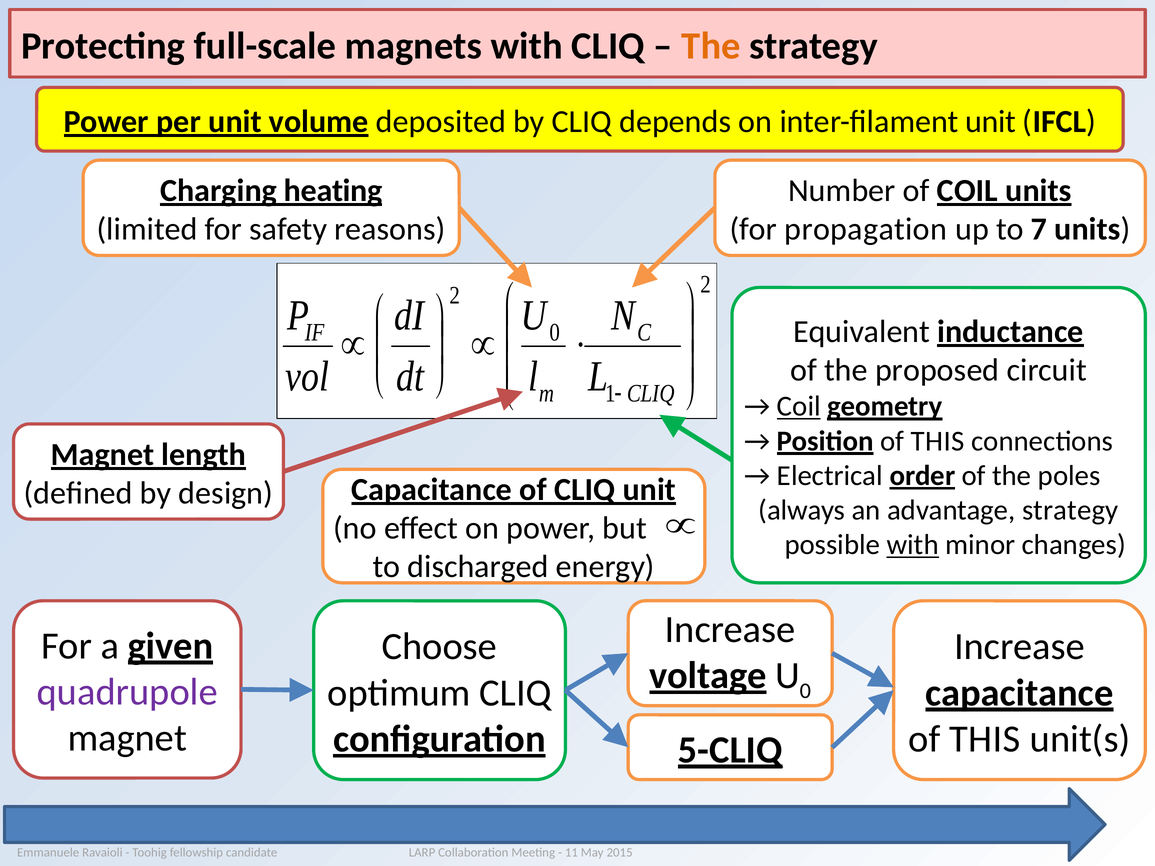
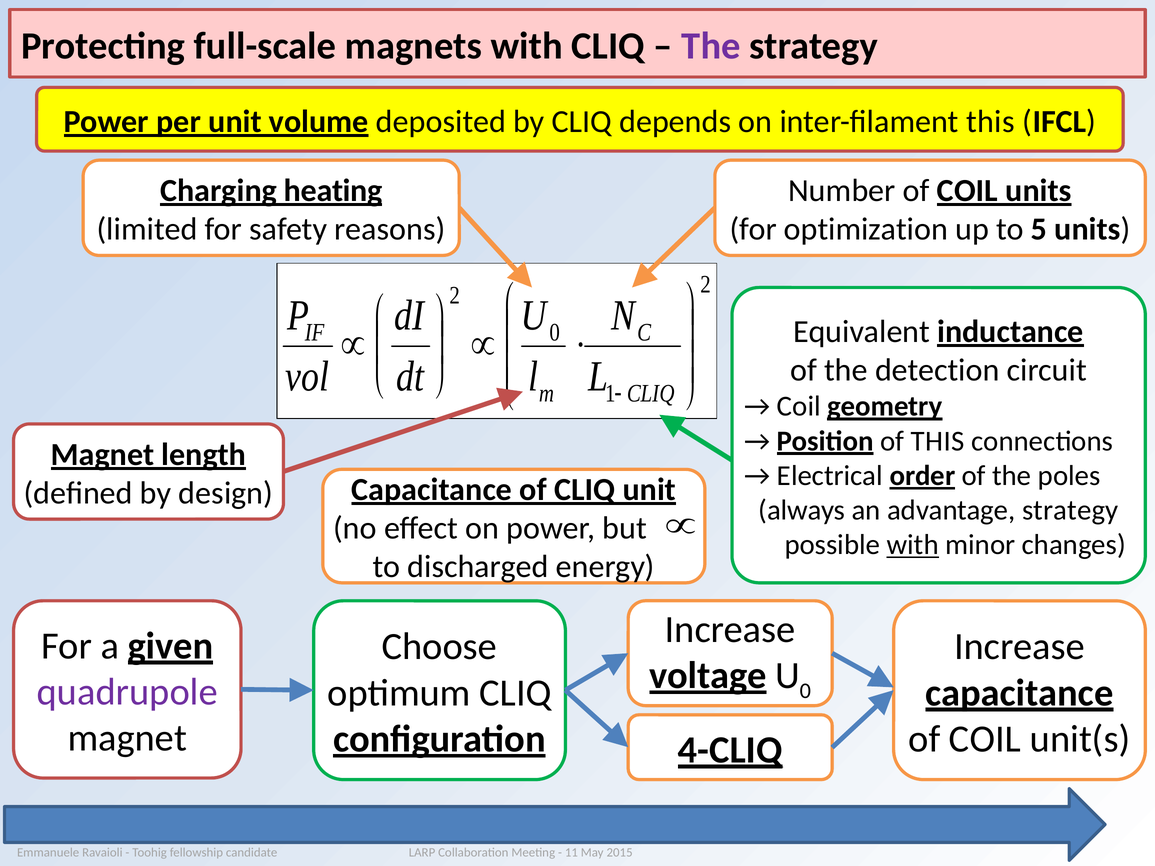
The at (711, 46) colour: orange -> purple
inter-filament unit: unit -> this
propagation: propagation -> optimization
7: 7 -> 5
proposed: proposed -> detection
Coil at (799, 406) underline: present -> none
THIS at (985, 739): THIS -> COIL
5-CLIQ: 5-CLIQ -> 4-CLIQ
